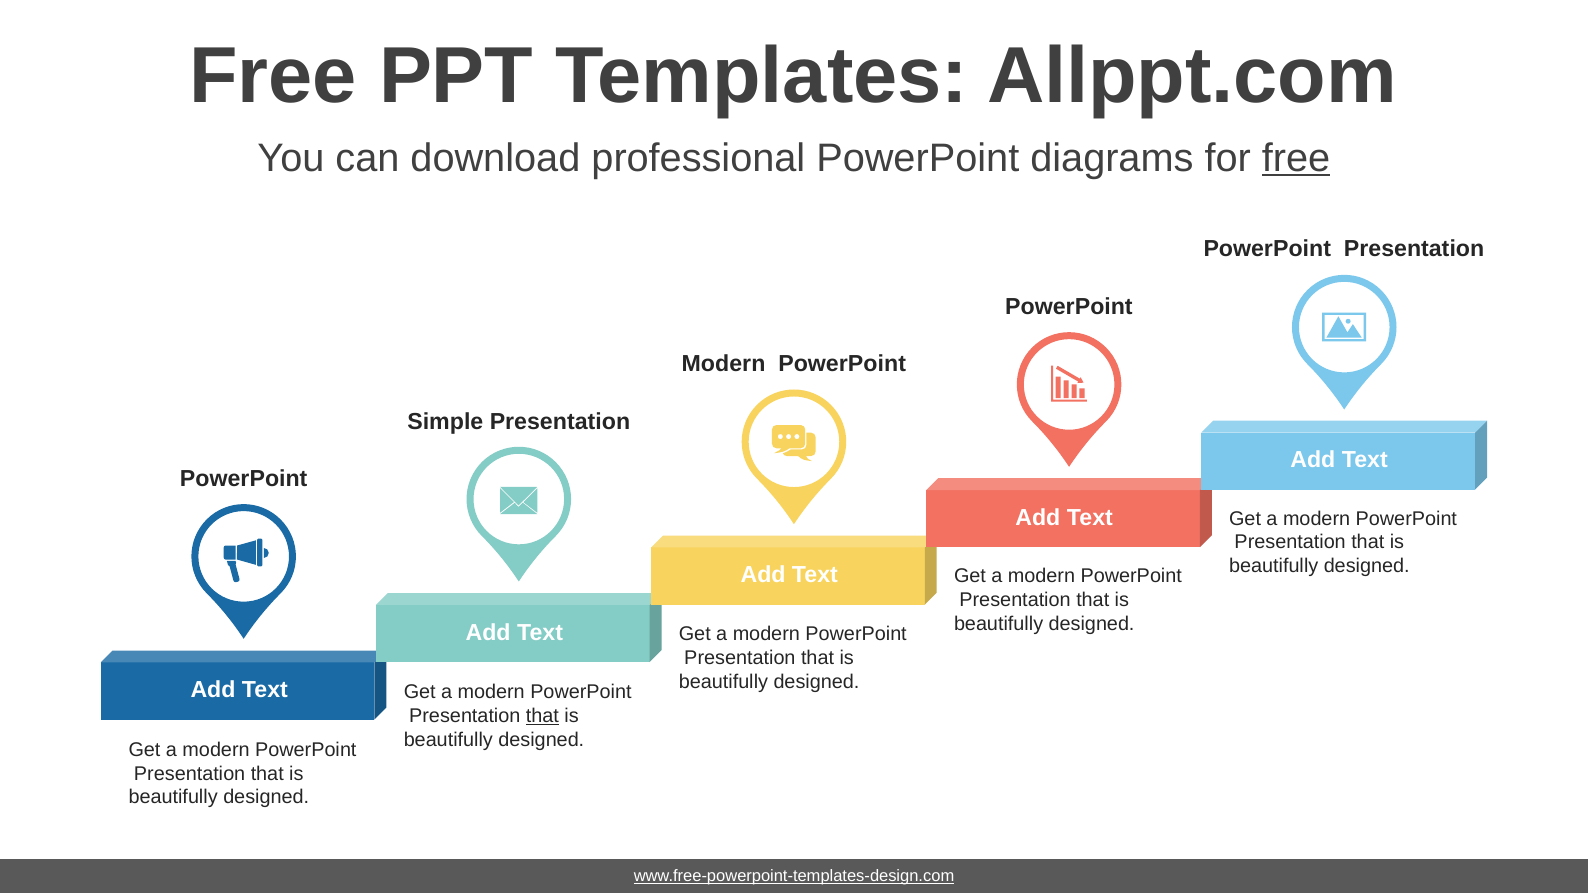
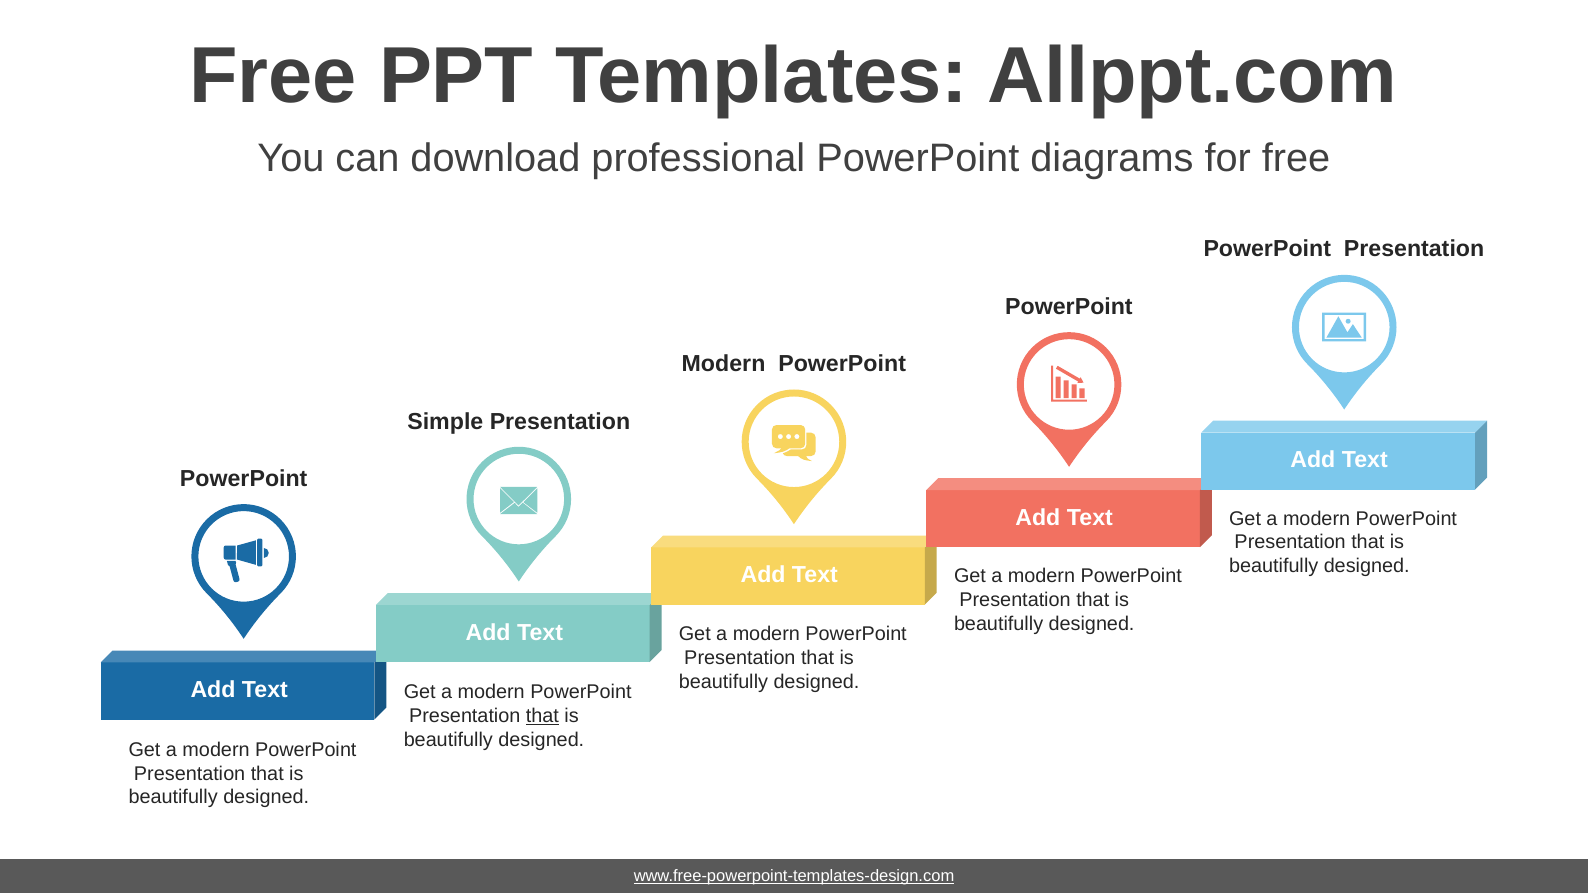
free at (1296, 158) underline: present -> none
